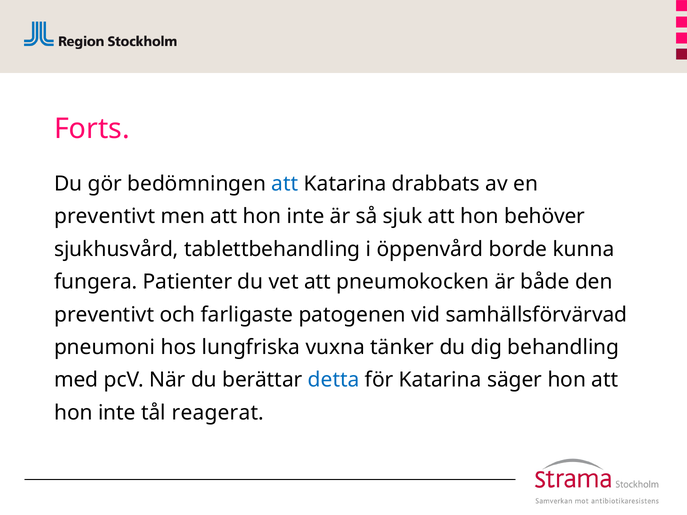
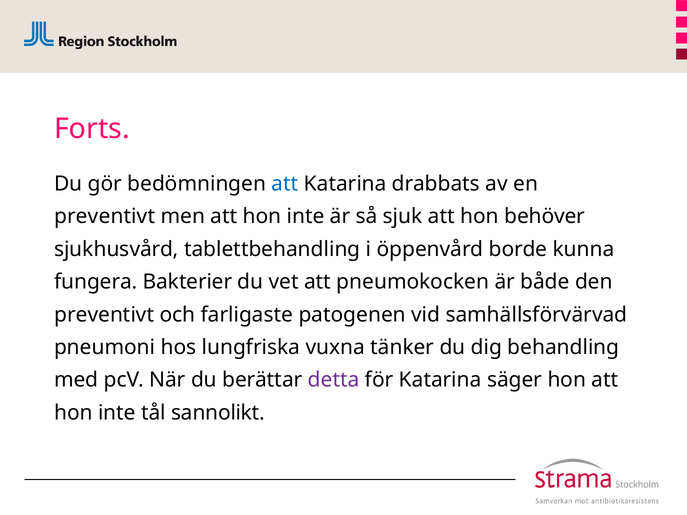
Patienter: Patienter -> Bakterier
detta colour: blue -> purple
reagerat: reagerat -> sannolikt
